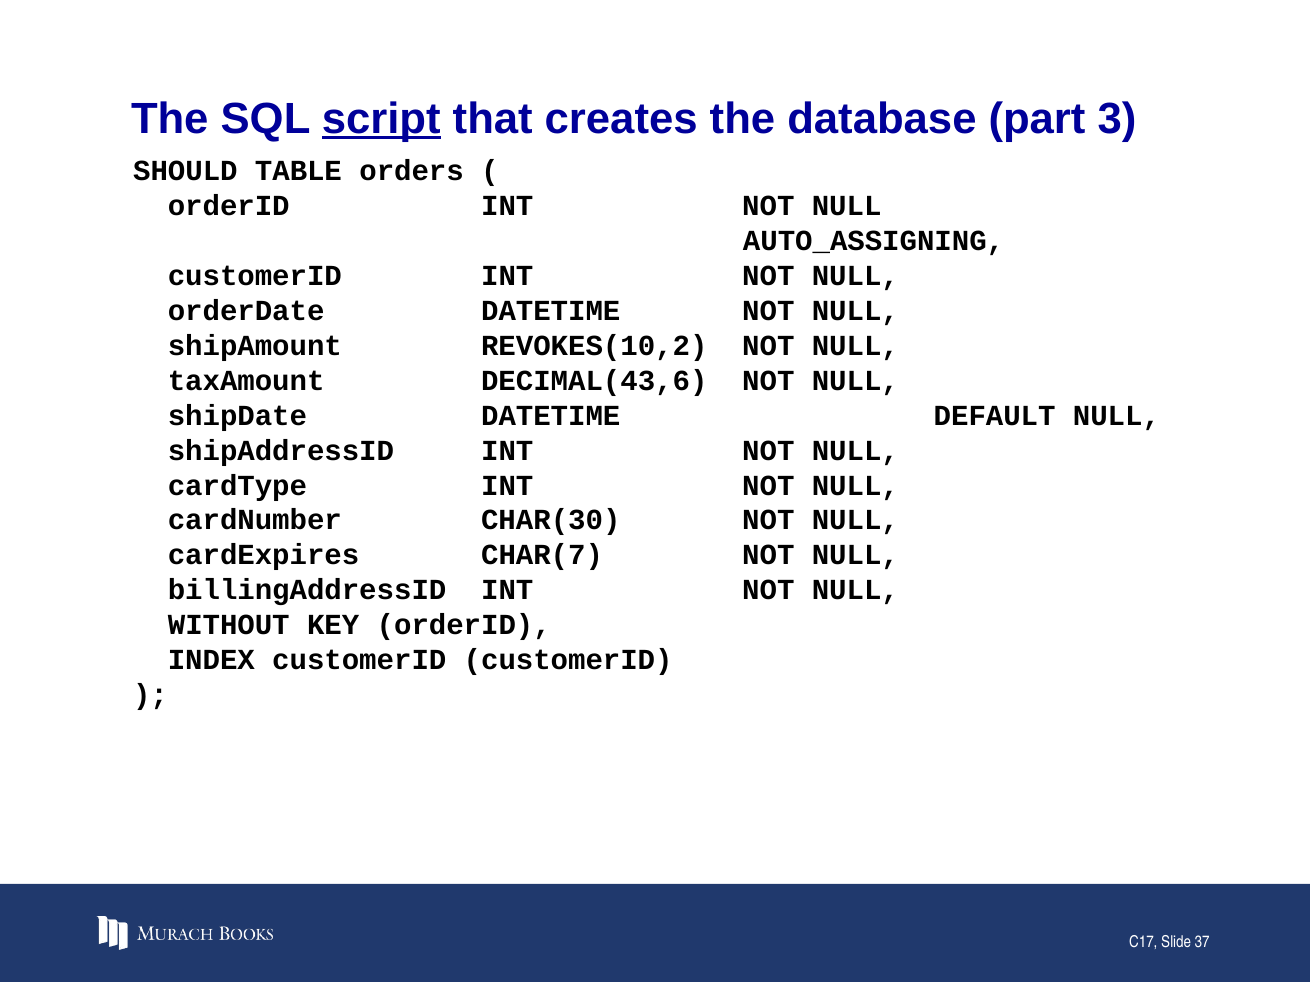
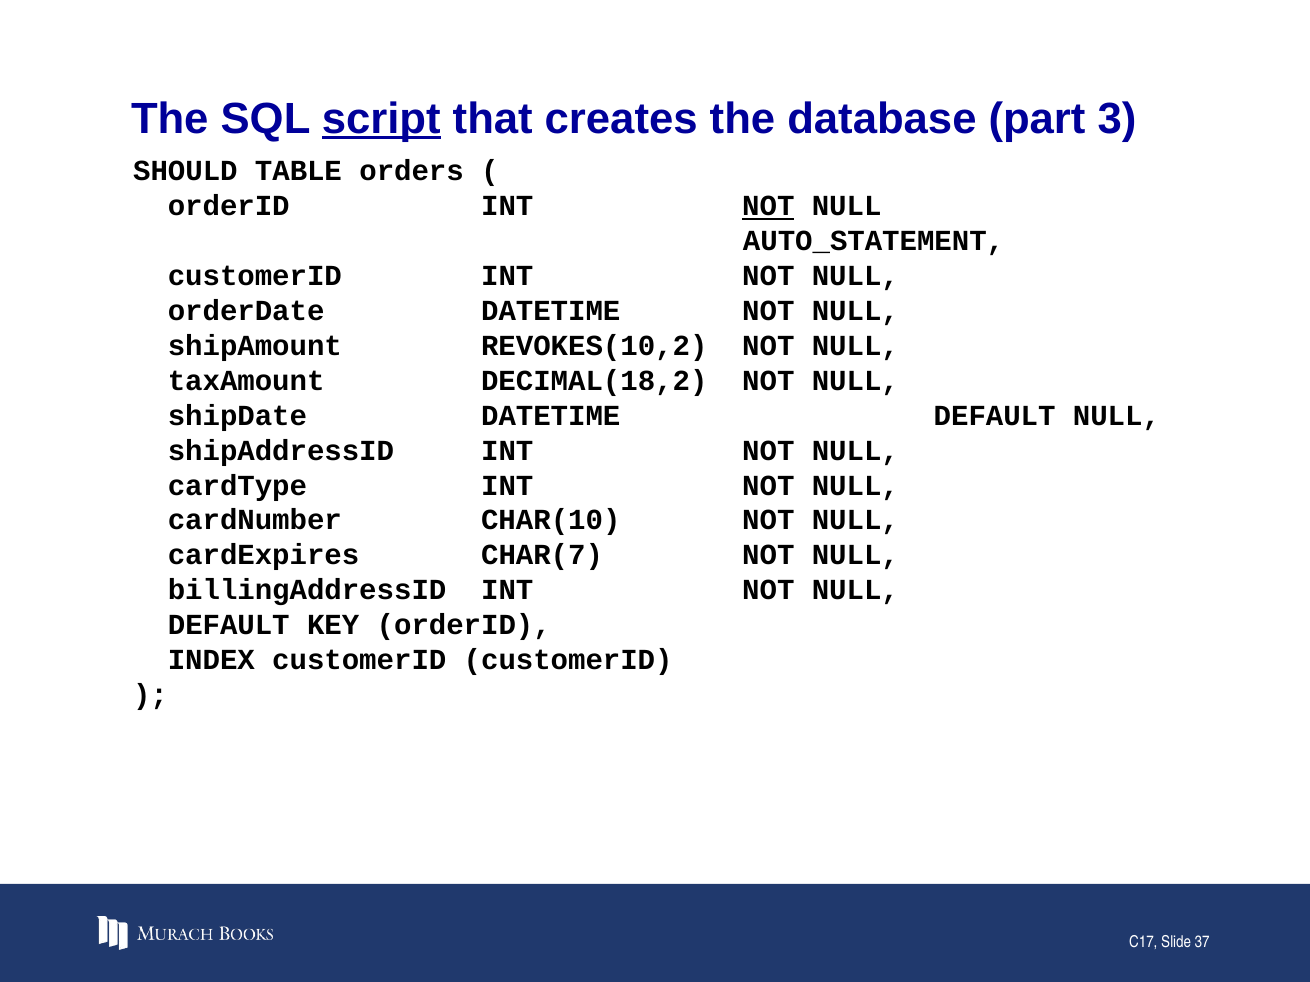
NOT at (768, 206) underline: none -> present
AUTO_ASSIGNING: AUTO_ASSIGNING -> AUTO_STATEMENT
DECIMAL(43,6: DECIMAL(43,6 -> DECIMAL(18,2
CHAR(30: CHAR(30 -> CHAR(10
WITHOUT at (229, 625): WITHOUT -> DEFAULT
